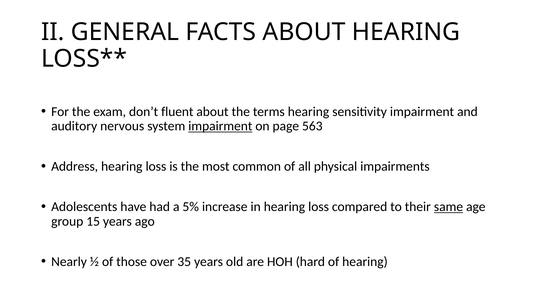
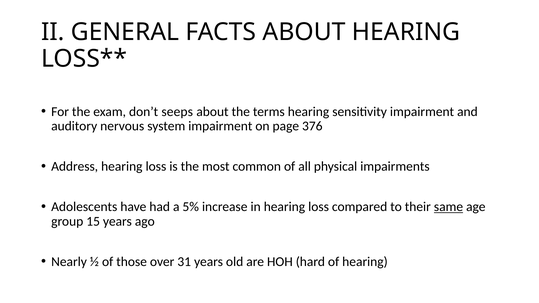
fluent: fluent -> seeps
impairment at (220, 126) underline: present -> none
563: 563 -> 376
35: 35 -> 31
